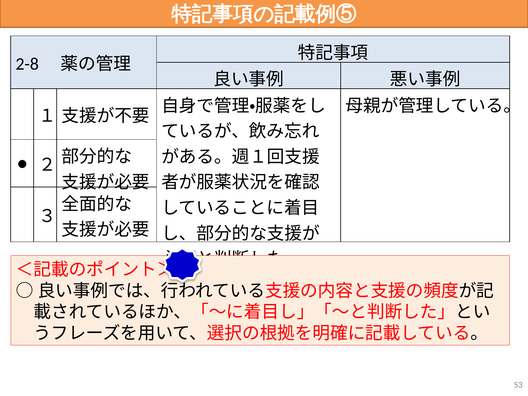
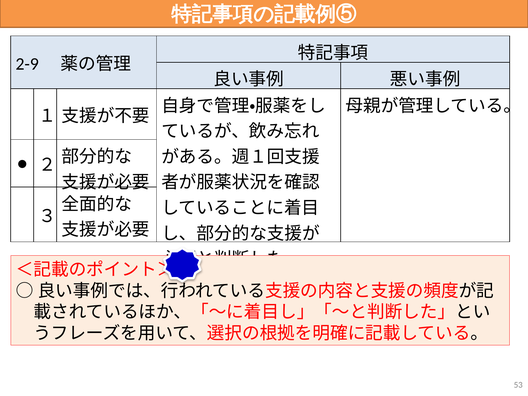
2-8: 2-8 -> 2-9
